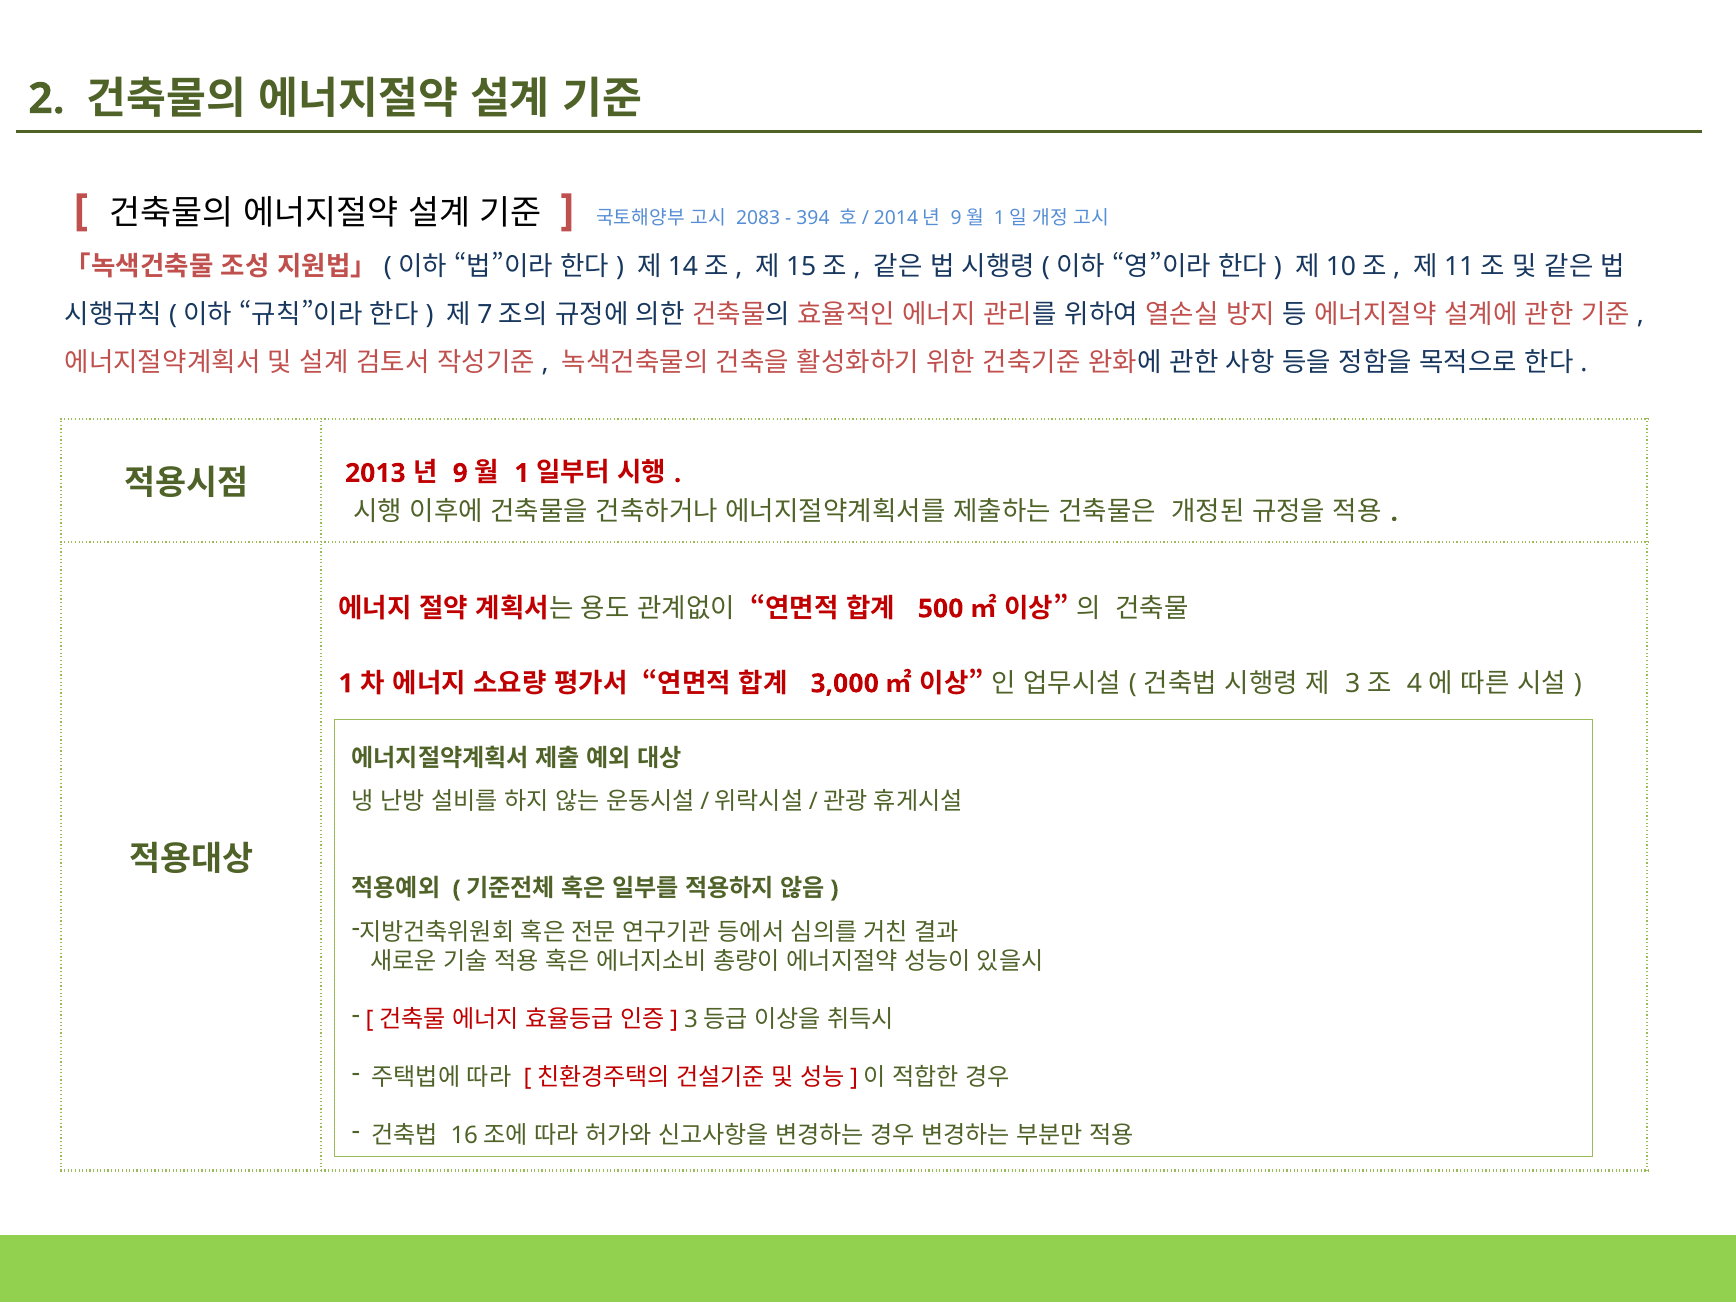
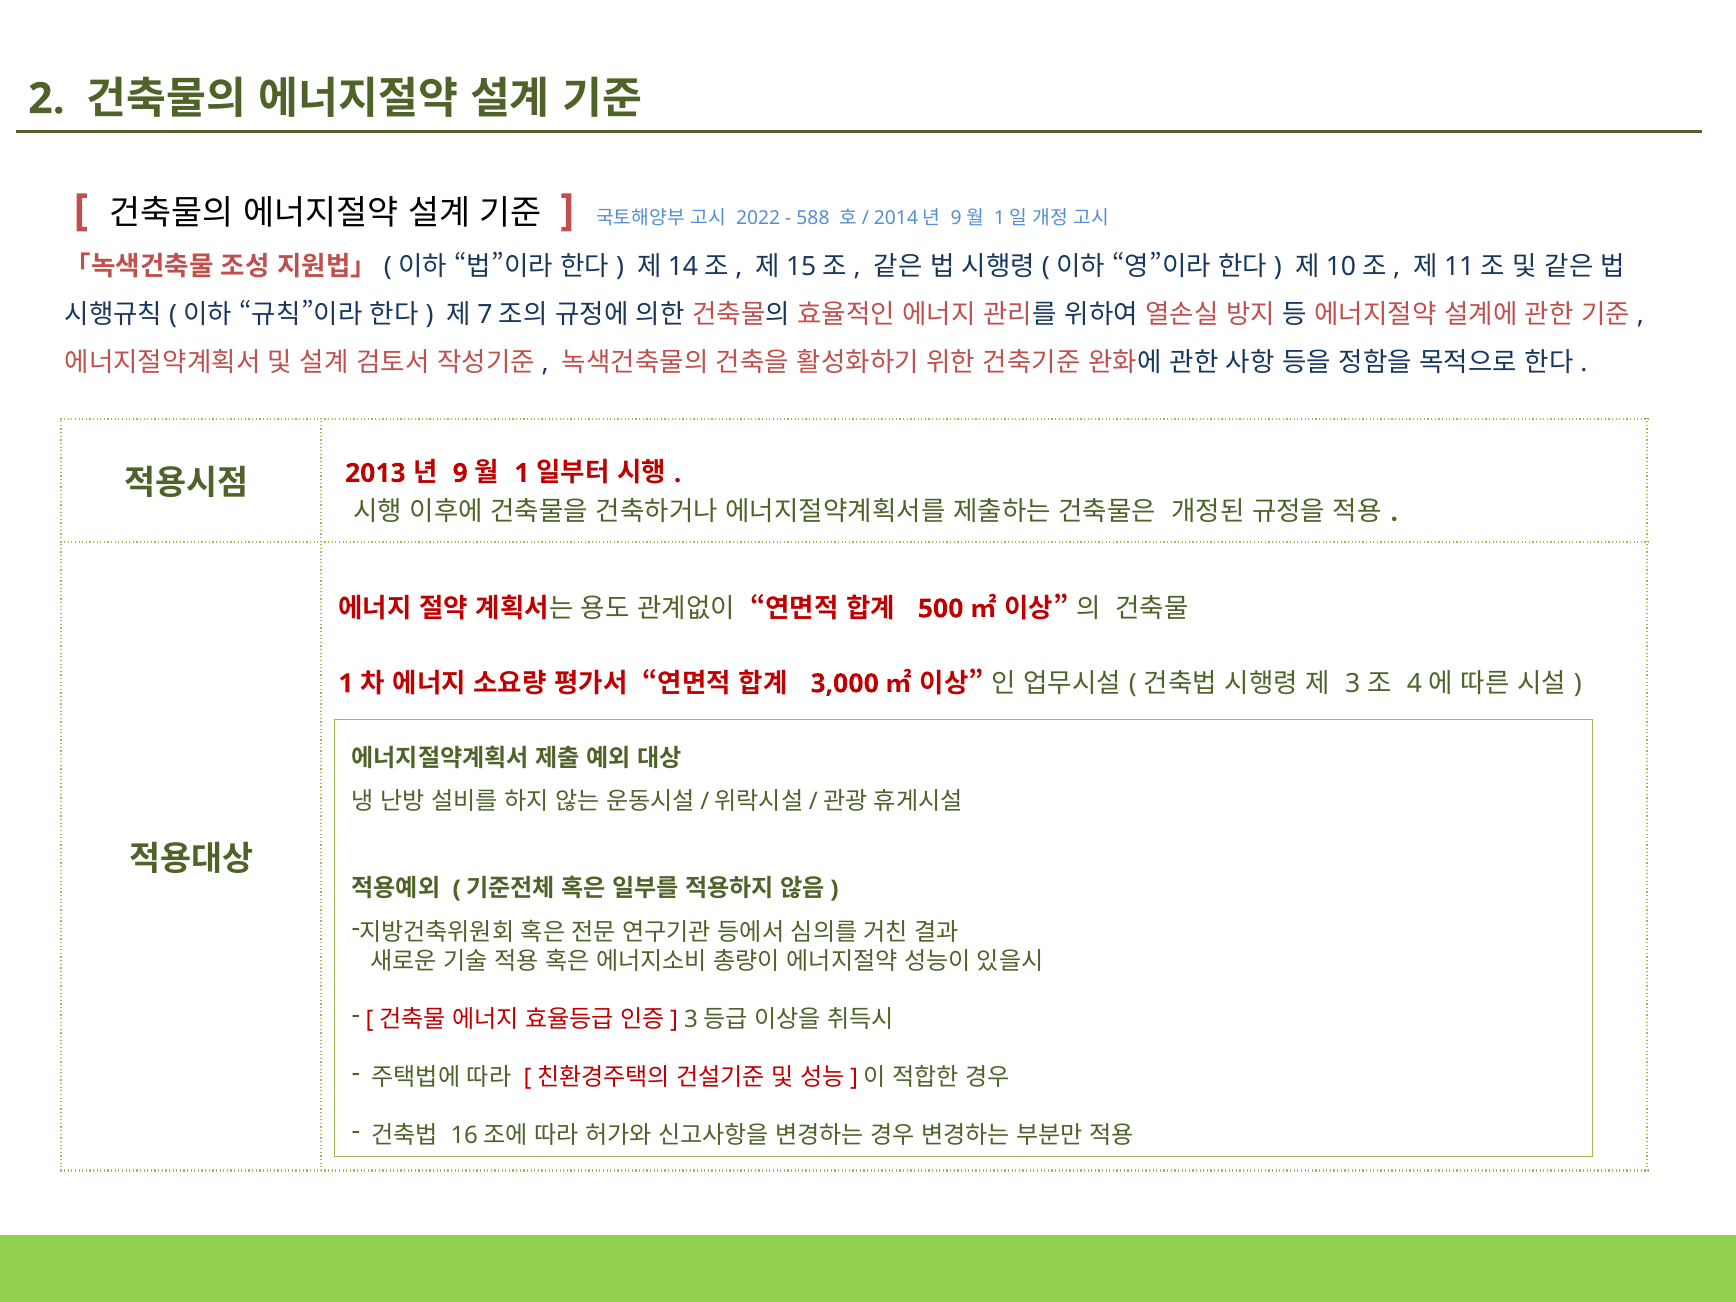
2083: 2083 -> 2022
394: 394 -> 588
